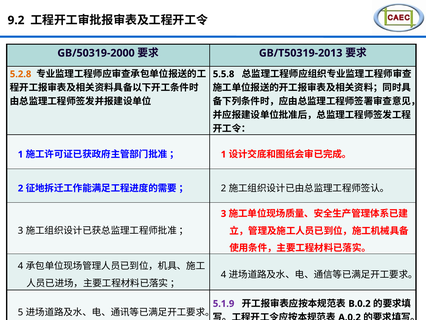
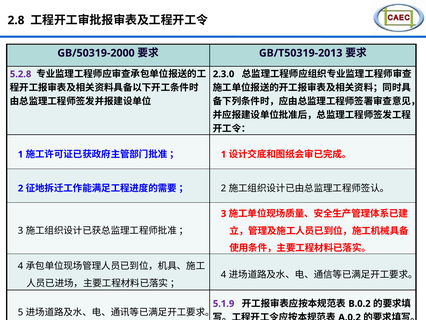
9.2: 9.2 -> 2.8
5.2.8 colour: orange -> purple
5.5.8: 5.5.8 -> 2.3.0
